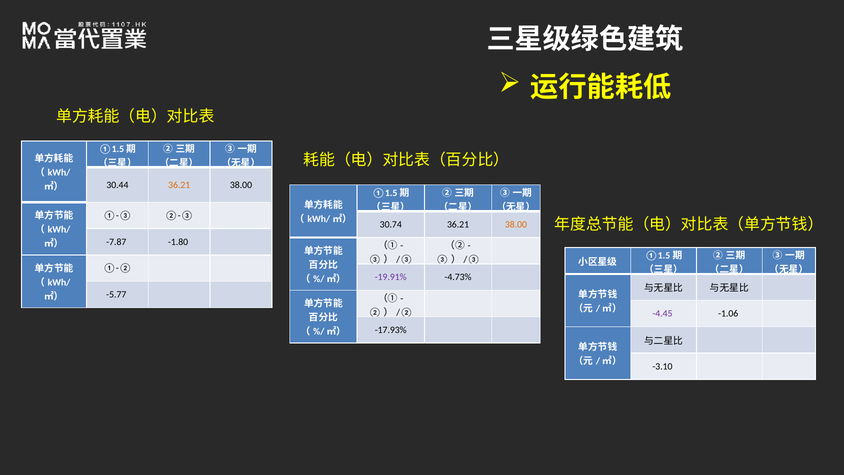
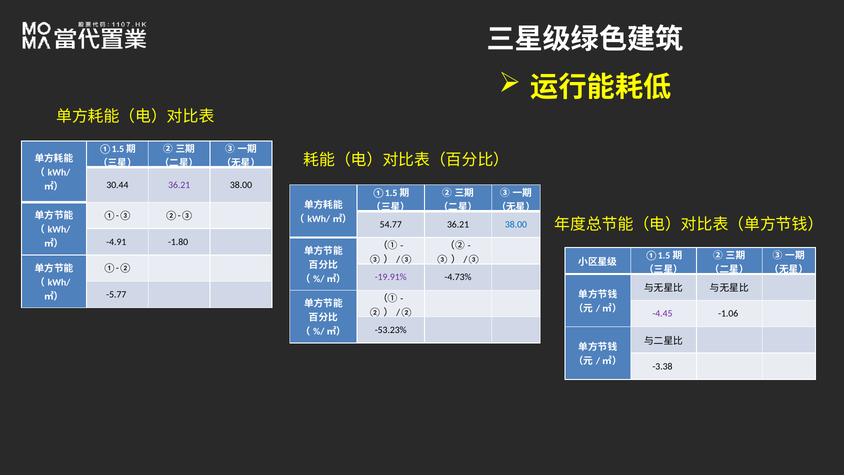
36.21 at (179, 185) colour: orange -> purple
30.74: 30.74 -> 54.77
38.00 at (516, 224) colour: orange -> blue
-7.87: -7.87 -> -4.91
-17.93%: -17.93% -> -53.23%
-3.10: -3.10 -> -3.38
